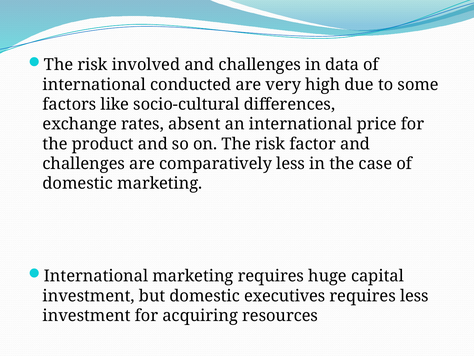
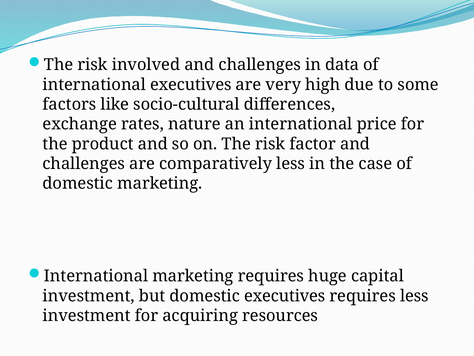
international conducted: conducted -> executives
absent: absent -> nature
